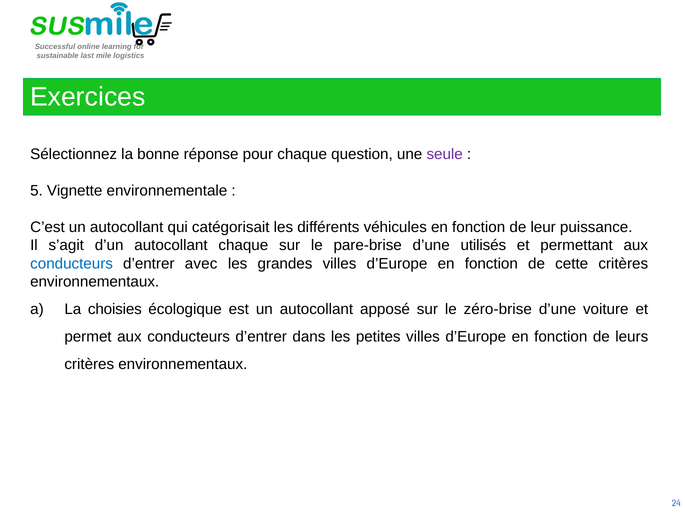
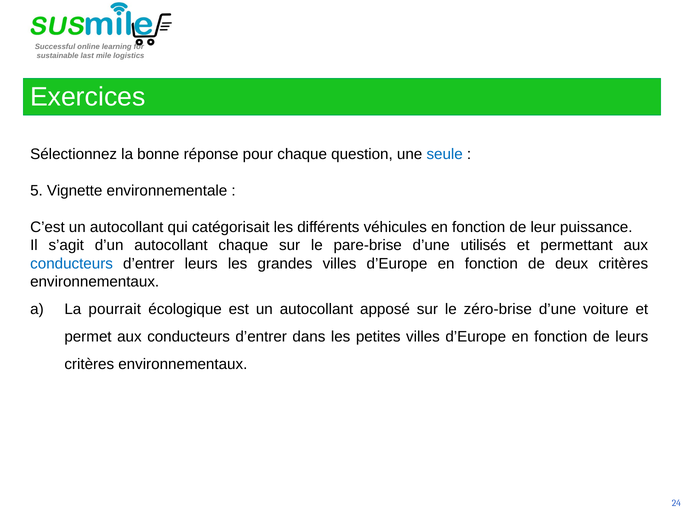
seule colour: purple -> blue
d’entrer avec: avec -> leurs
cette: cette -> deux
choisies: choisies -> pourrait
